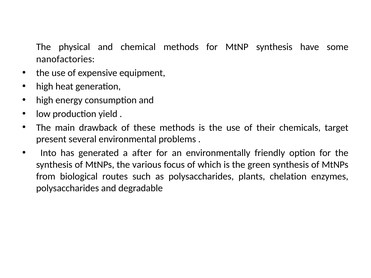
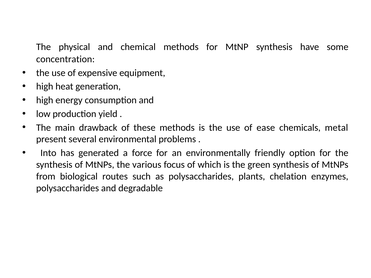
nanofactories: nanofactories -> concentration
their: their -> ease
target: target -> metal
after: after -> force
